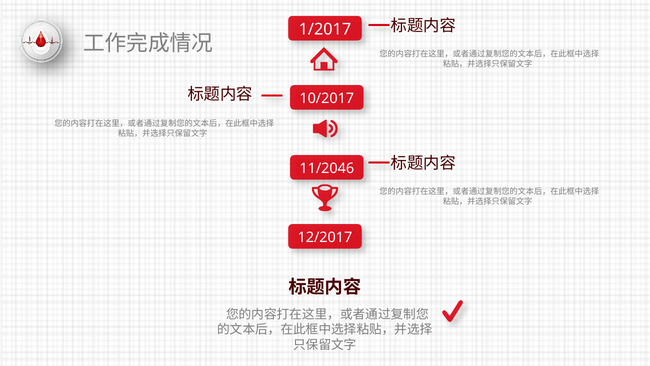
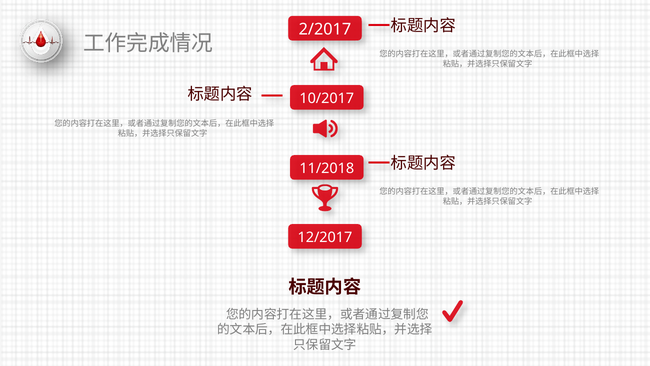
1/2017: 1/2017 -> 2/2017
11/2046: 11/2046 -> 11/2018
